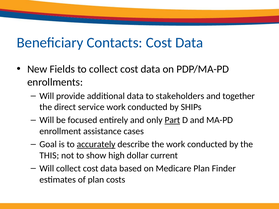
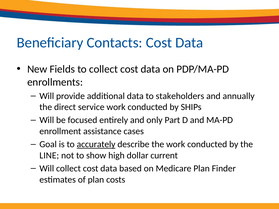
together: together -> annually
Part underline: present -> none
THIS: THIS -> LINE
